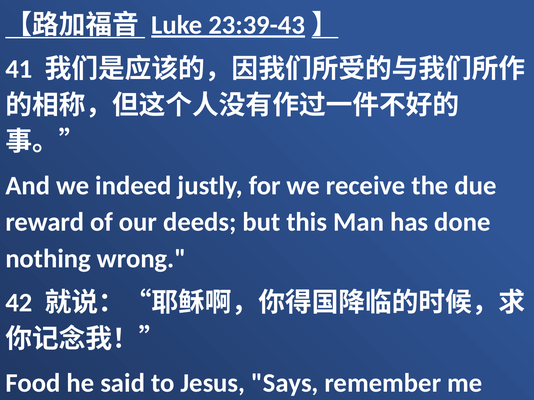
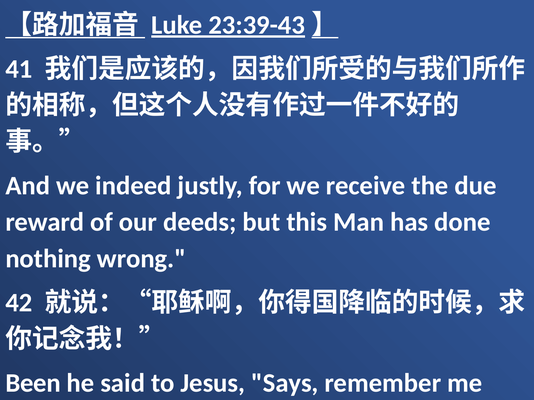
Food: Food -> Been
